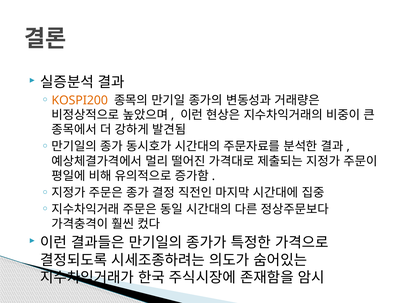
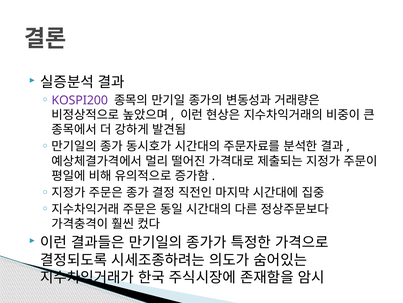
KOSPI200 colour: orange -> purple
